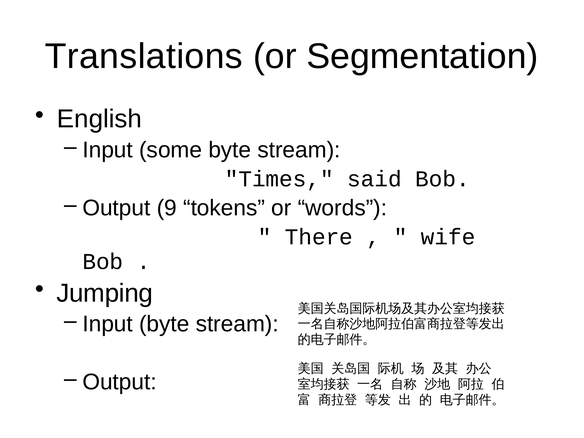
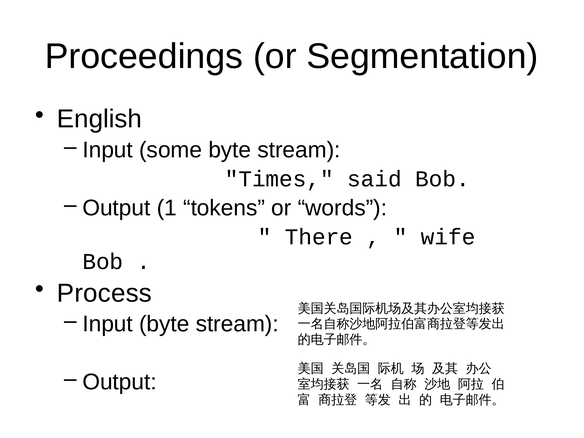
Translations: Translations -> Proceedings
9: 9 -> 1
Jumping: Jumping -> Process
